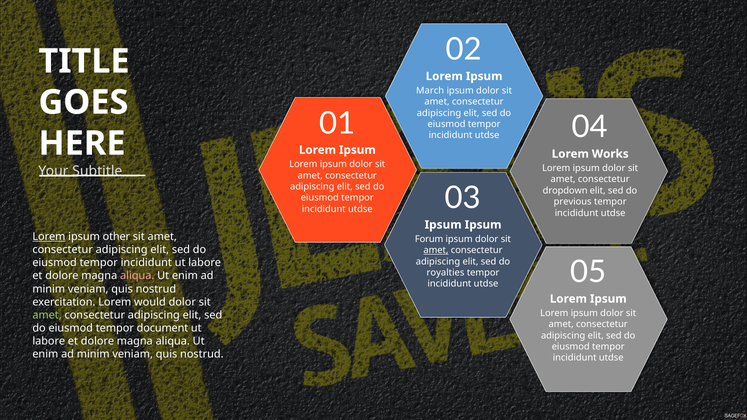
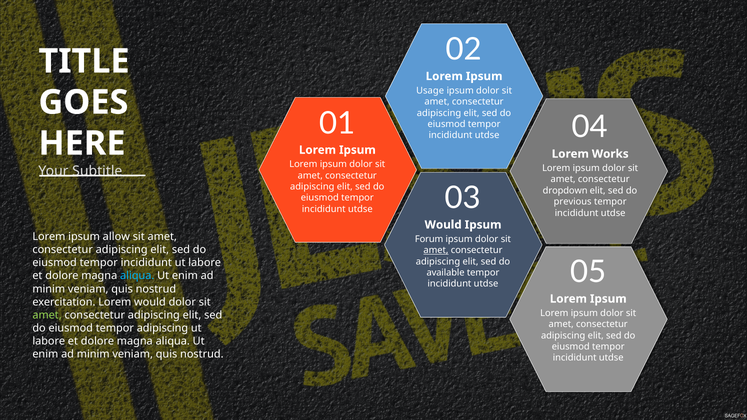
March: March -> Usage
Ipsum at (443, 225): Ipsum -> Would
Lorem at (49, 237) underline: present -> none
other: other -> allow
royalties: royalties -> available
aliqua at (137, 276) colour: pink -> light blue
tempor document: document -> adipiscing
